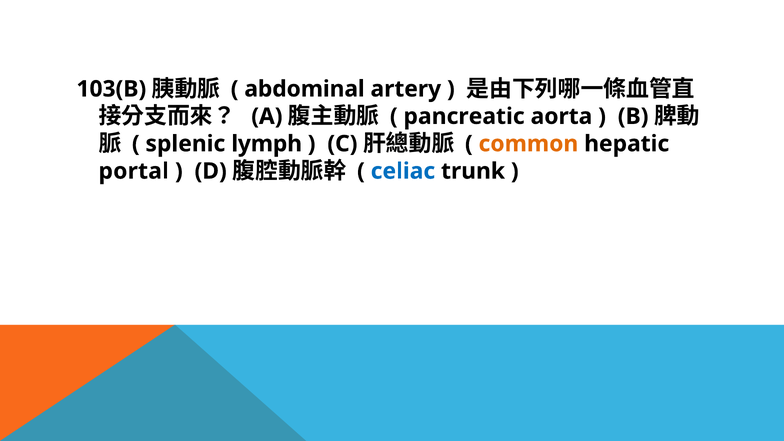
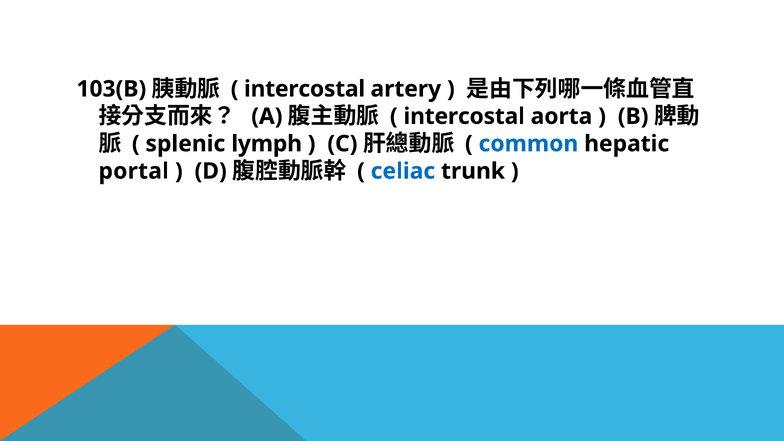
abdominal at (305, 89): abdominal -> intercostal
pancreatic at (464, 116): pancreatic -> intercostal
common colour: orange -> blue
